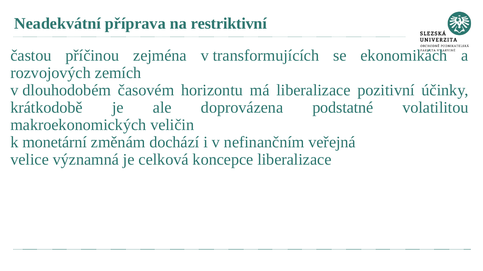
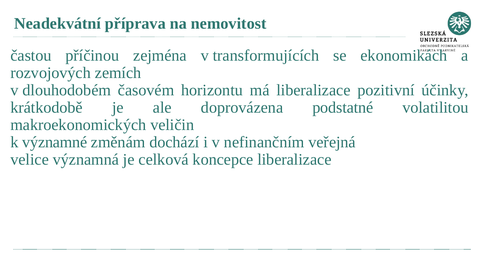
restriktivní: restriktivní -> nemovitost
monetární: monetární -> významné
